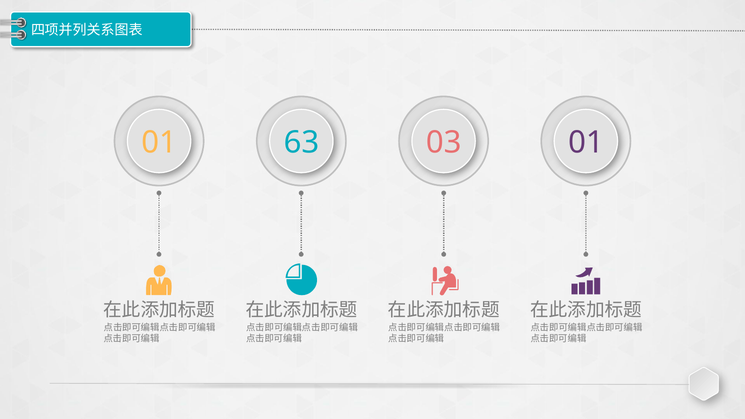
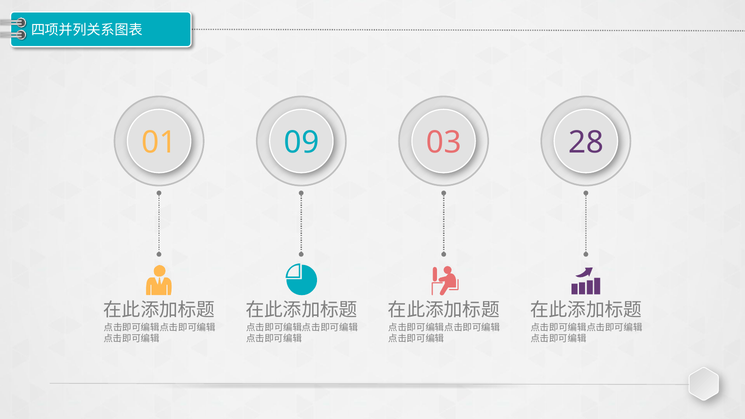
63: 63 -> 09
03 01: 01 -> 28
